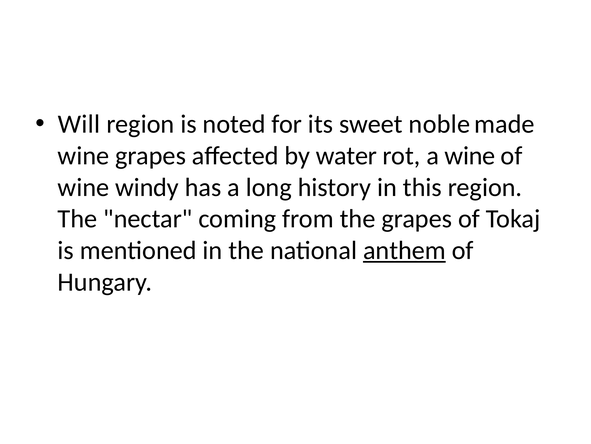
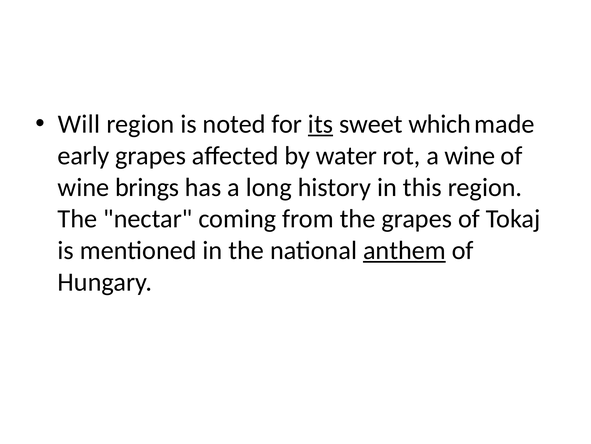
its underline: none -> present
noble: noble -> which
wine at (83, 156): wine -> early
windy: windy -> brings
